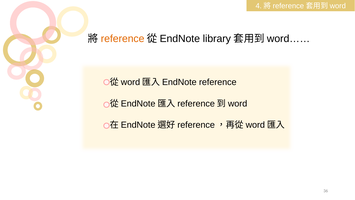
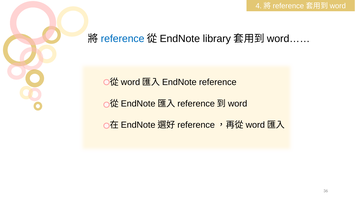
reference at (123, 39) colour: orange -> blue
